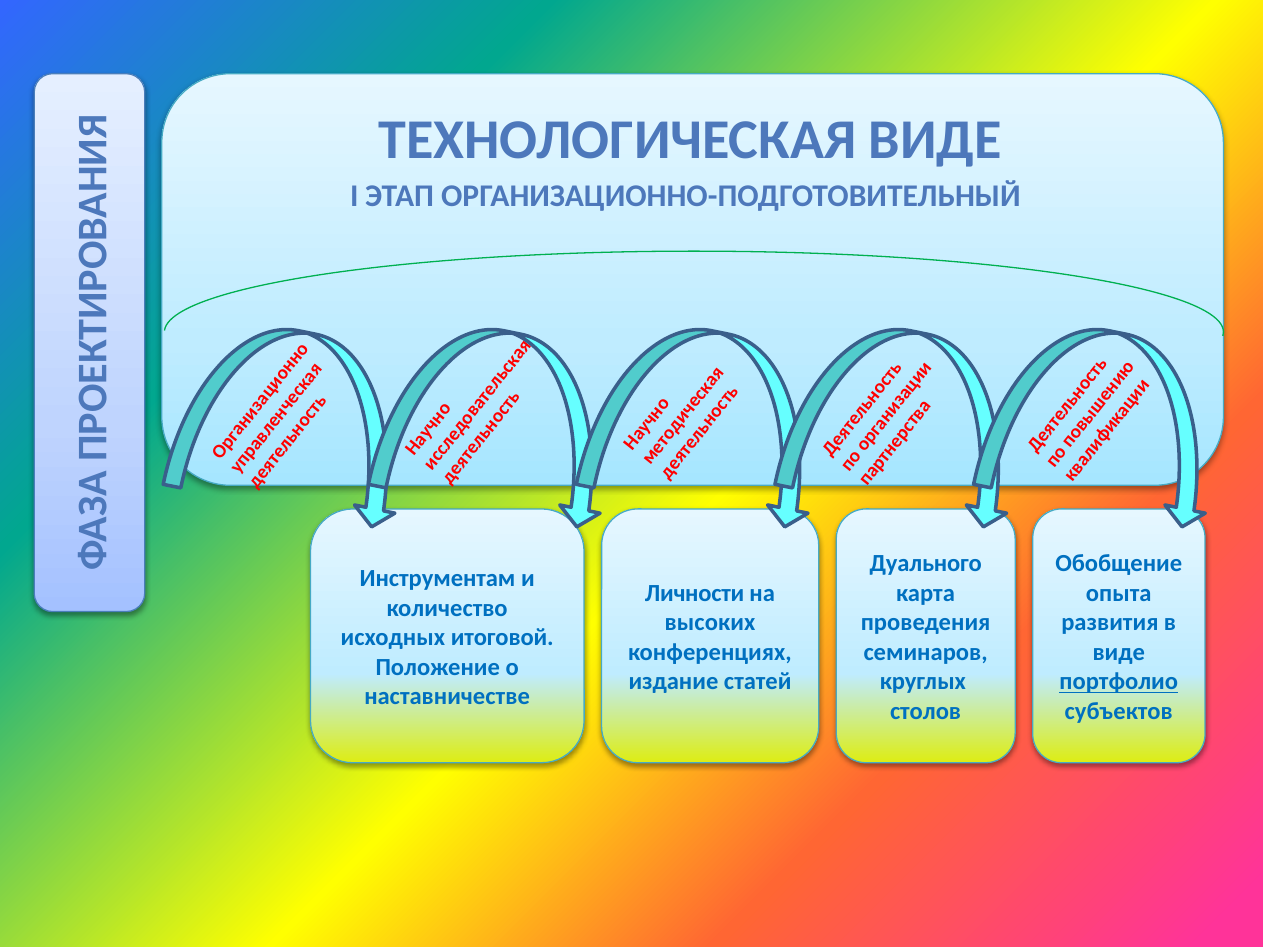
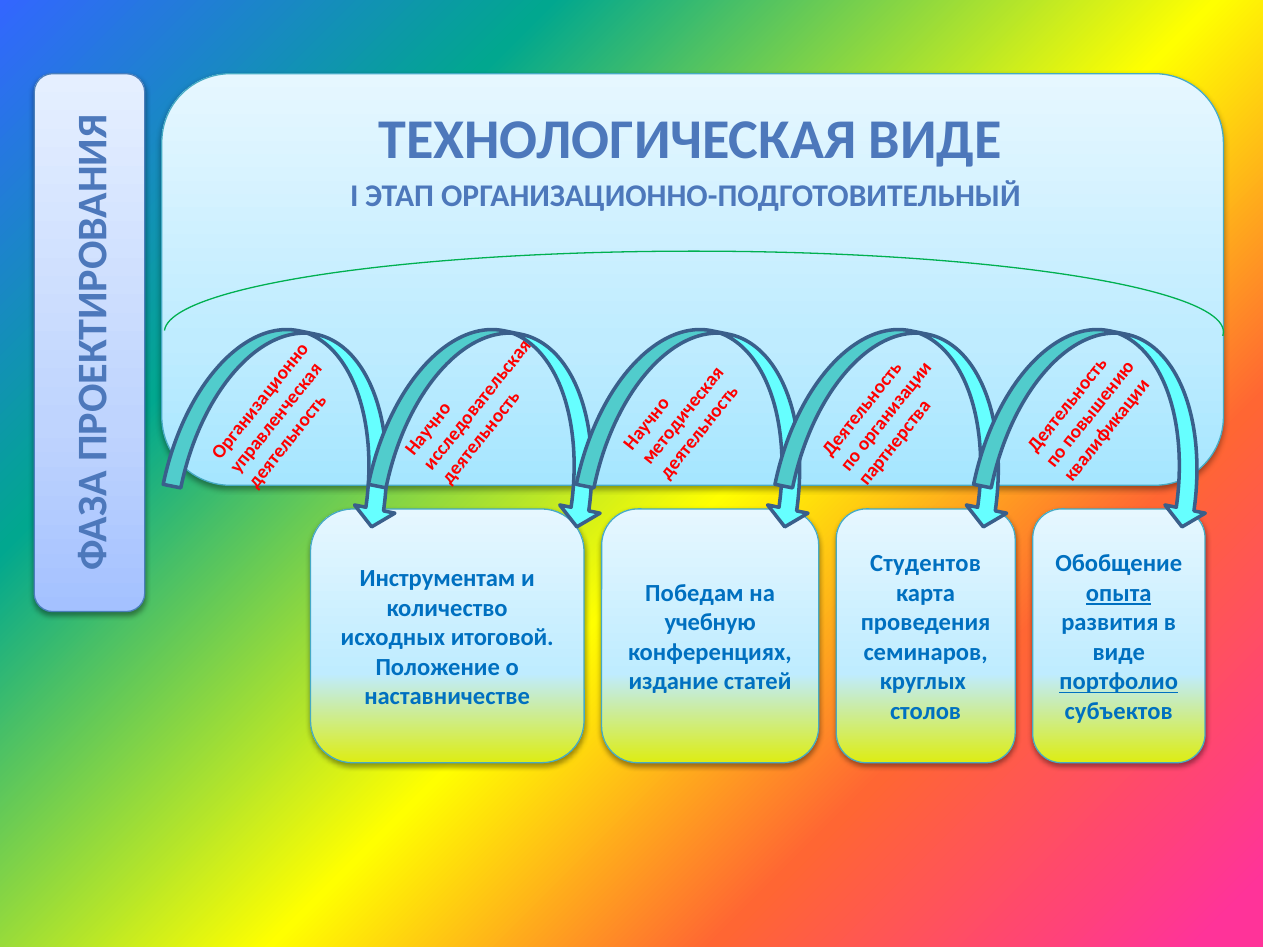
Дуального: Дуального -> Студентов
Личности: Личности -> Победам
опыта underline: none -> present
высоких: высоких -> учебную
